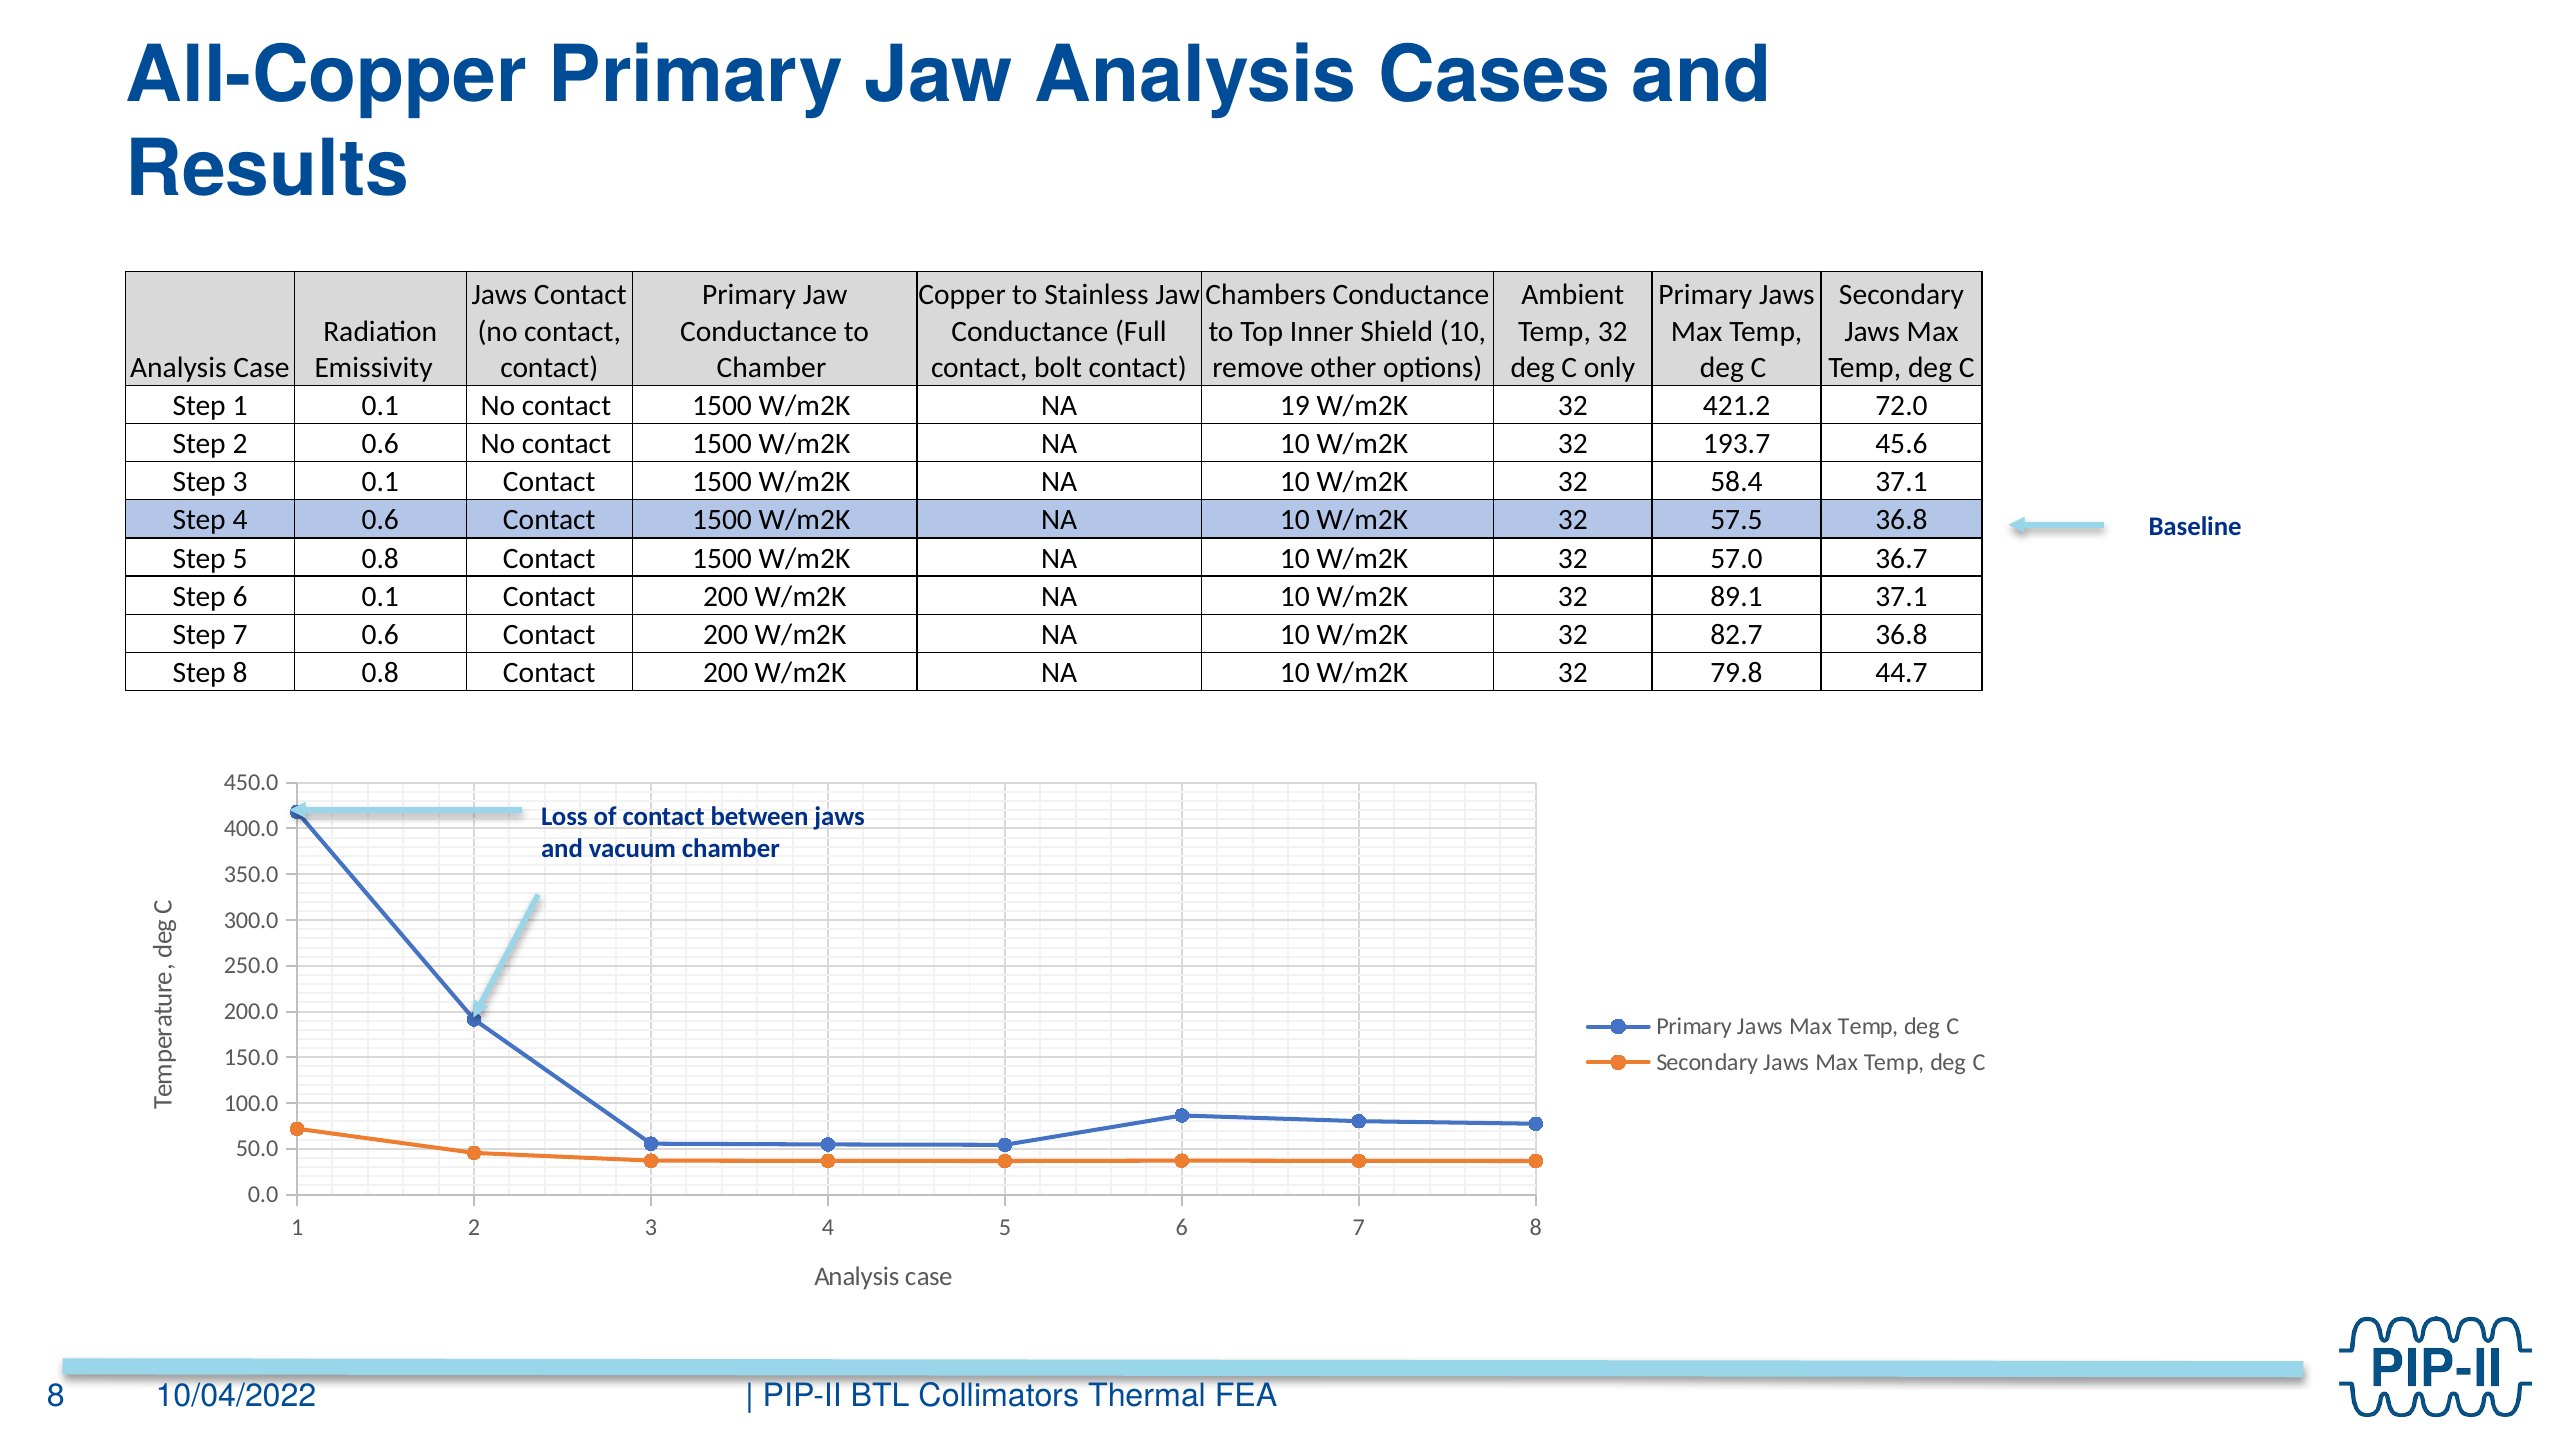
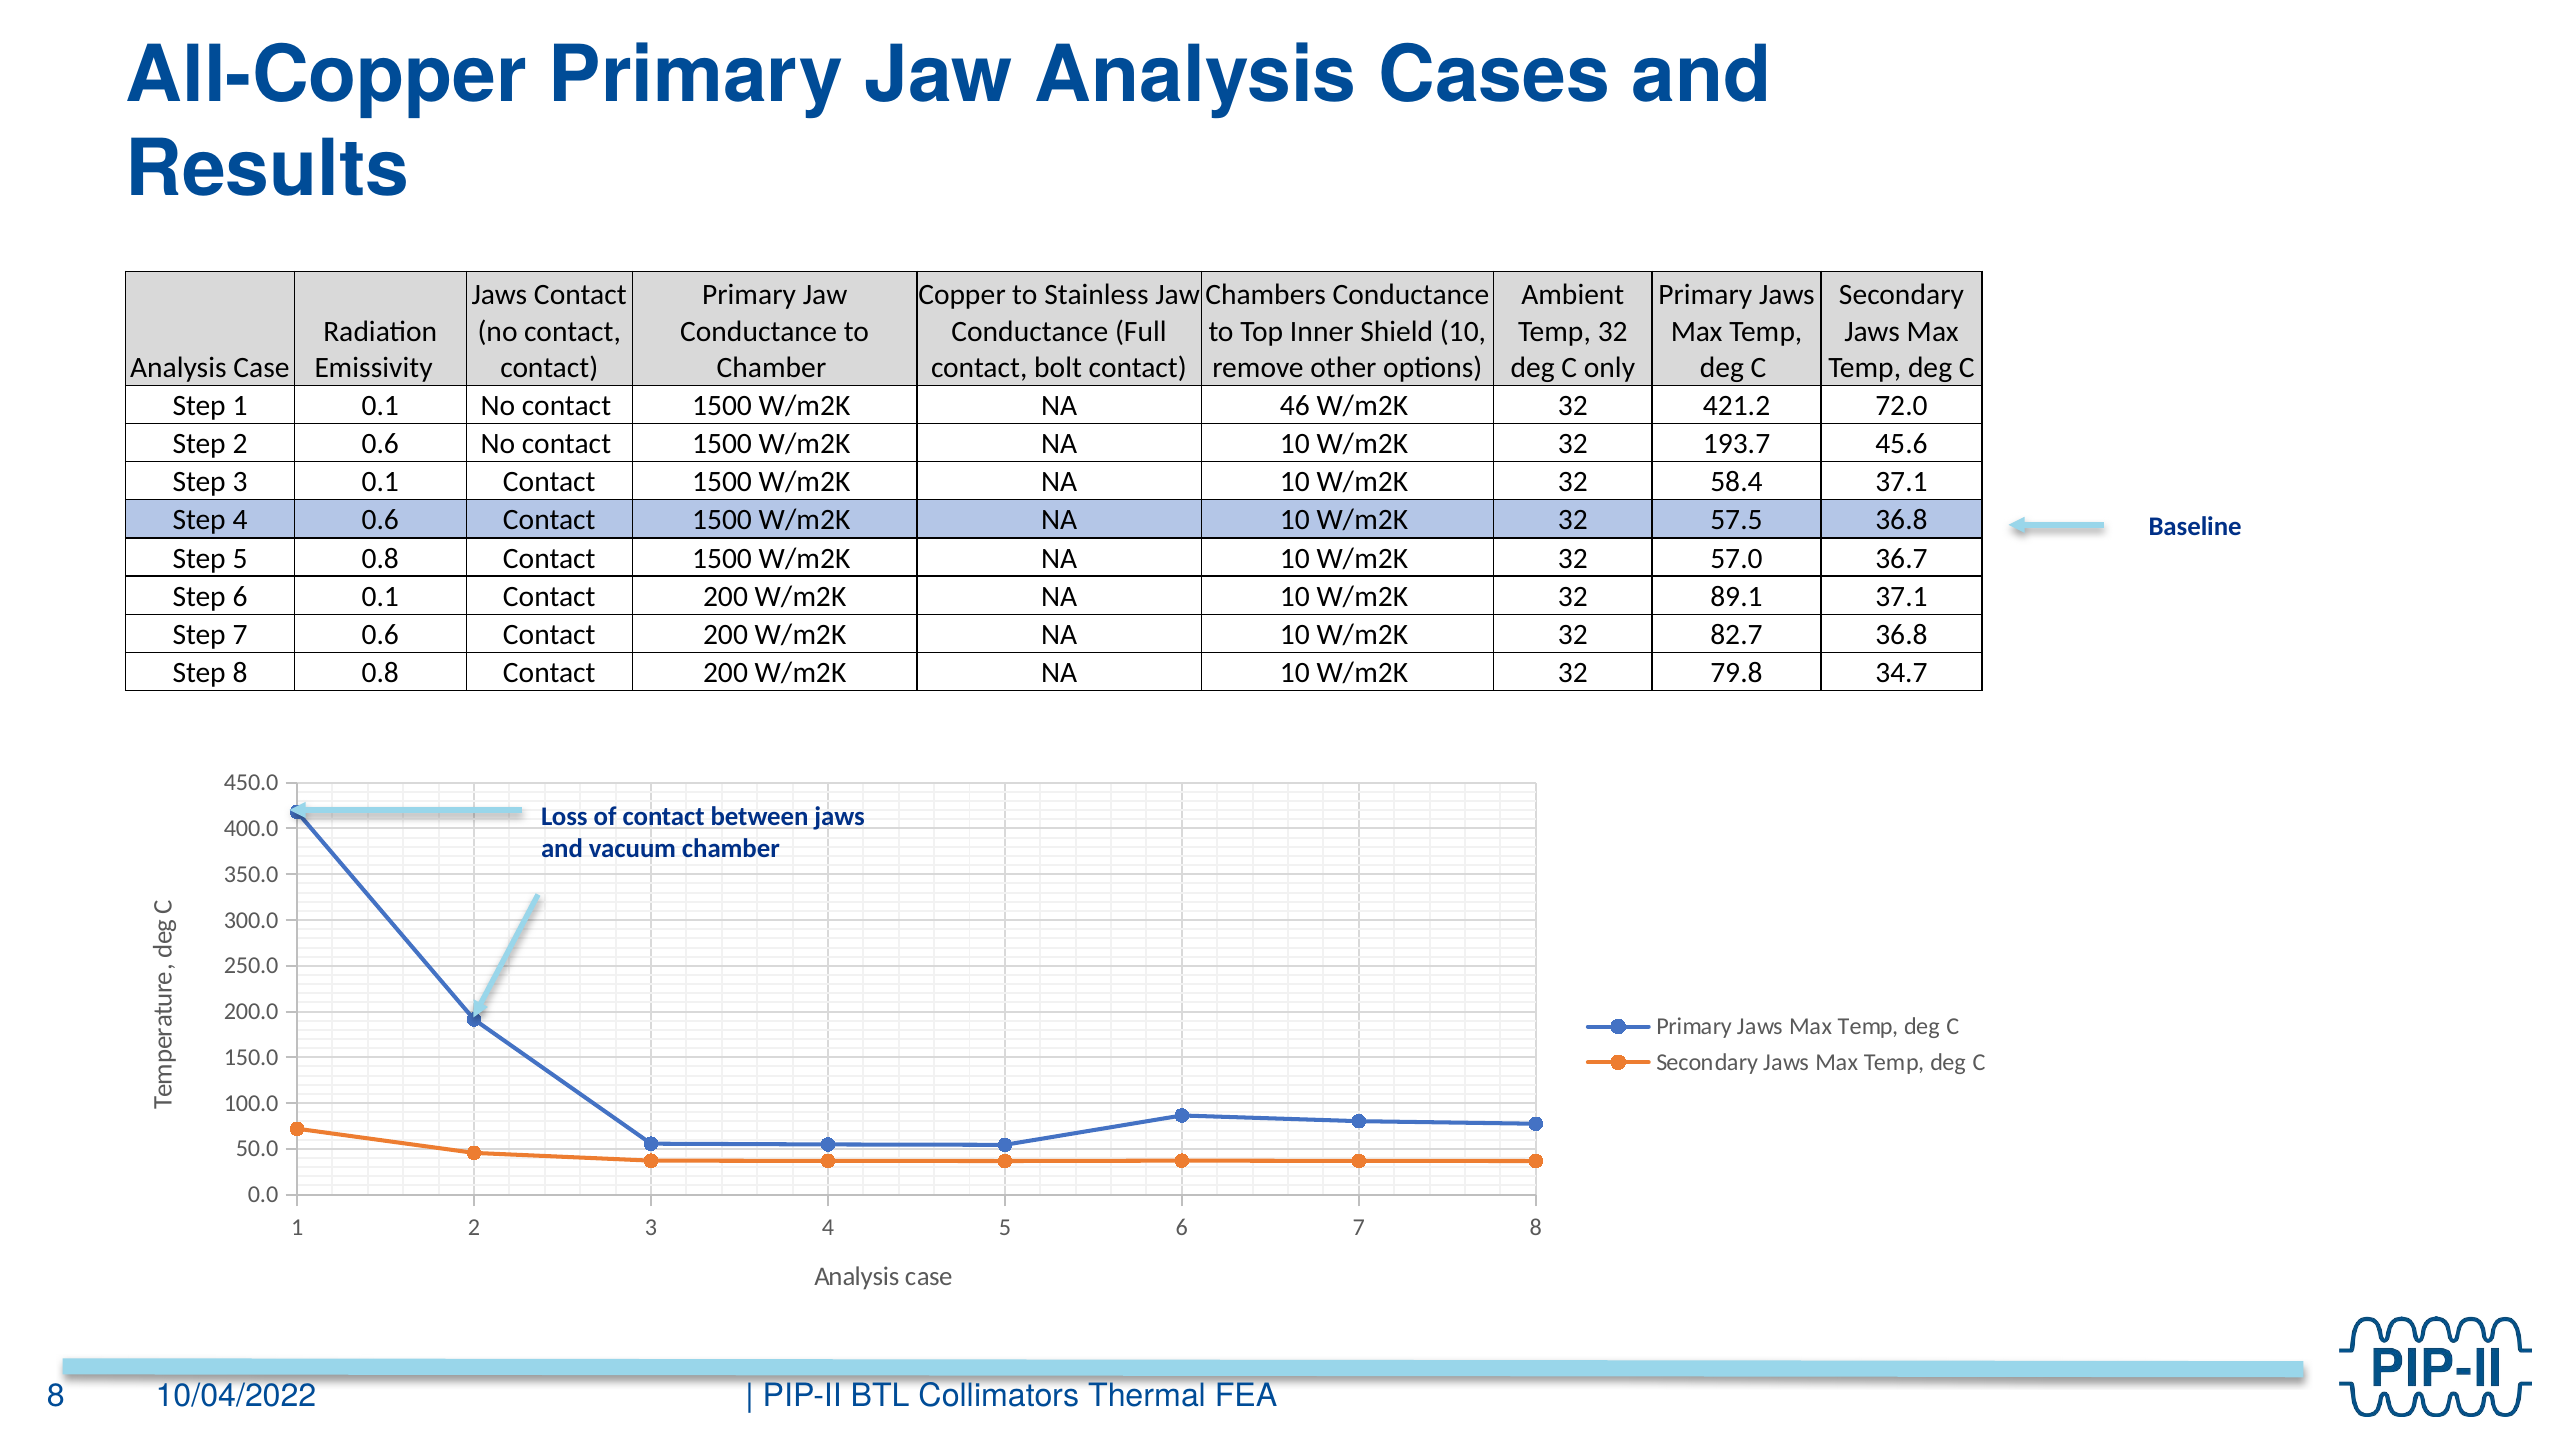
19: 19 -> 46
44.7: 44.7 -> 34.7
